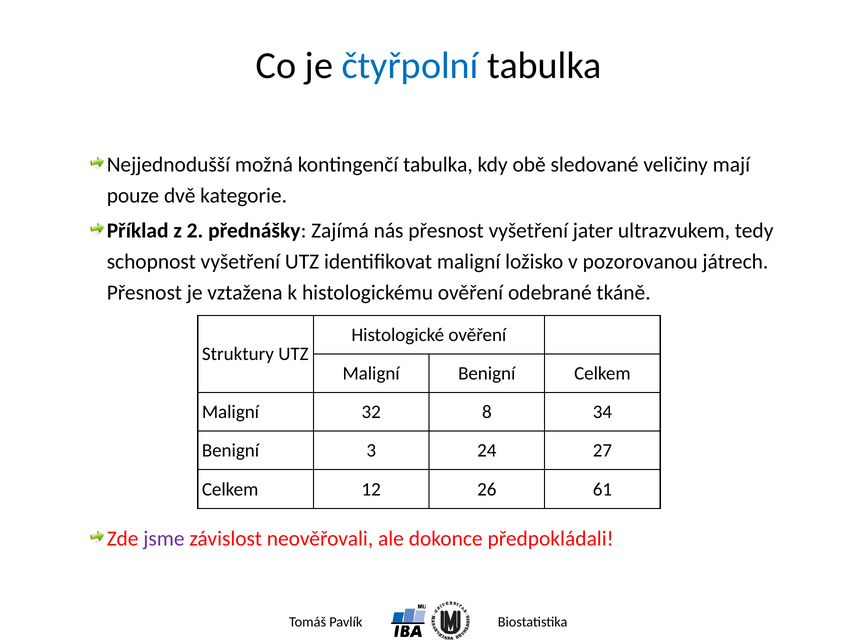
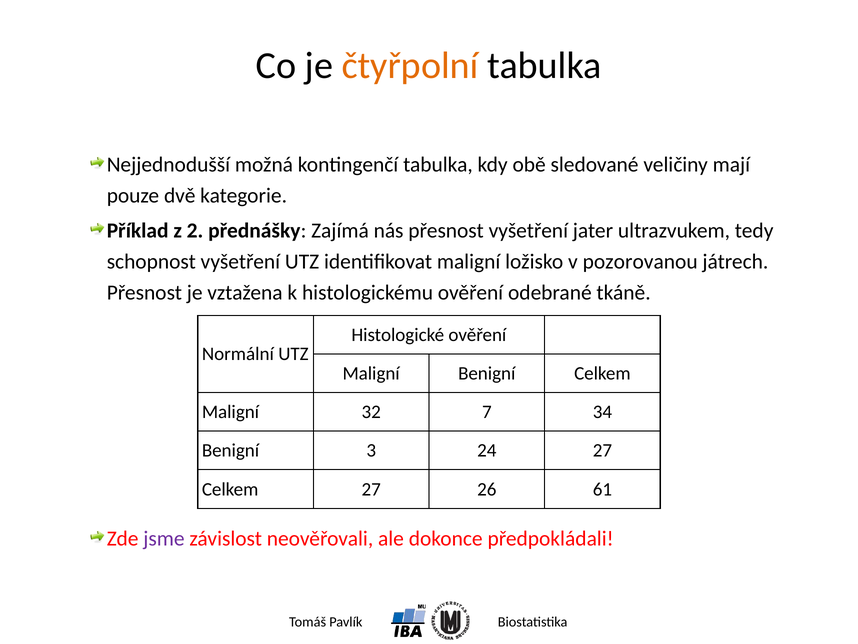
čtyřpolní colour: blue -> orange
Struktury: Struktury -> Normální
8: 8 -> 7
Celkem 12: 12 -> 27
